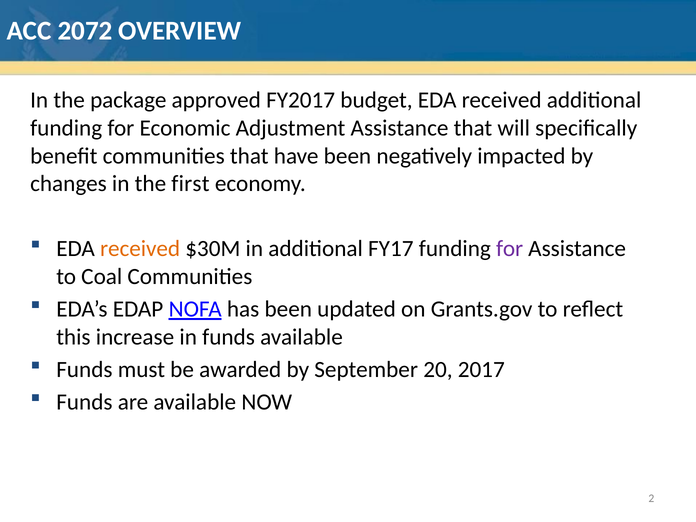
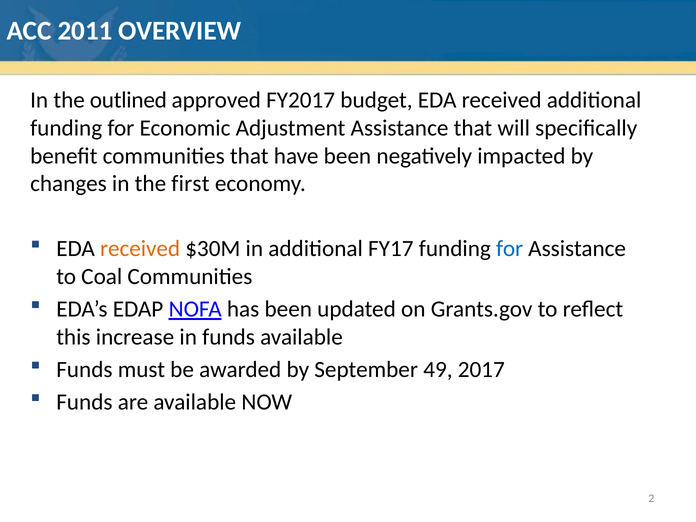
2072: 2072 -> 2011
package: package -> outlined
for at (510, 249) colour: purple -> blue
20: 20 -> 49
